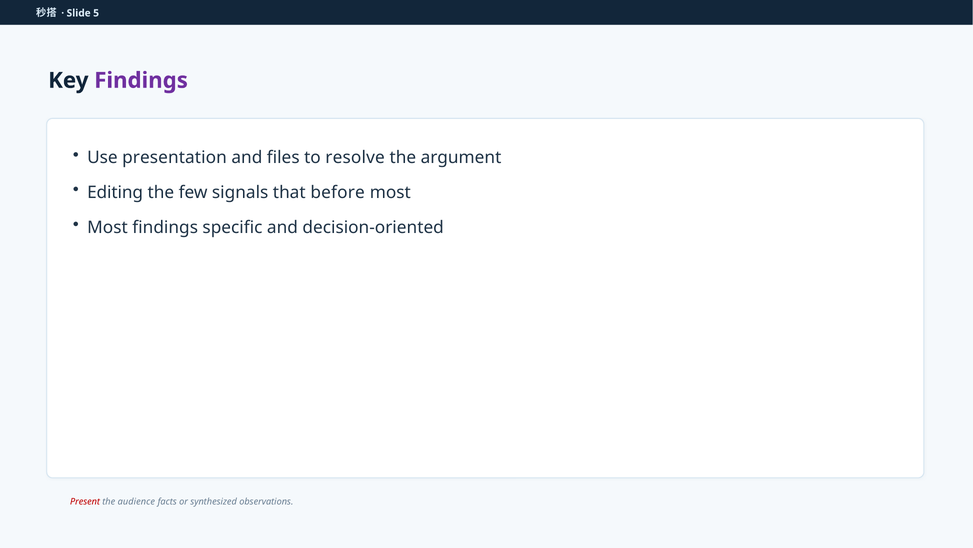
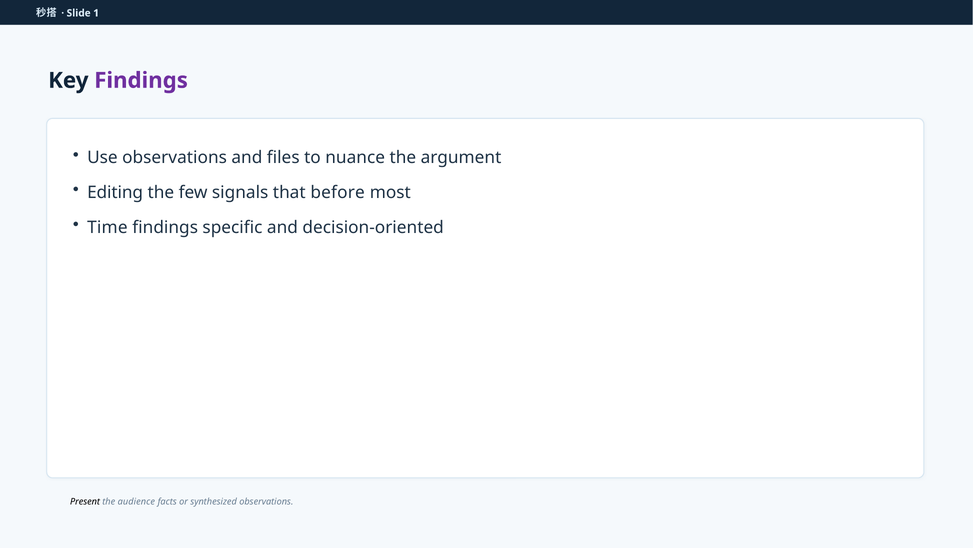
5: 5 -> 1
Use presentation: presentation -> observations
resolve: resolve -> nuance
Most at (107, 227): Most -> Time
Present colour: red -> black
